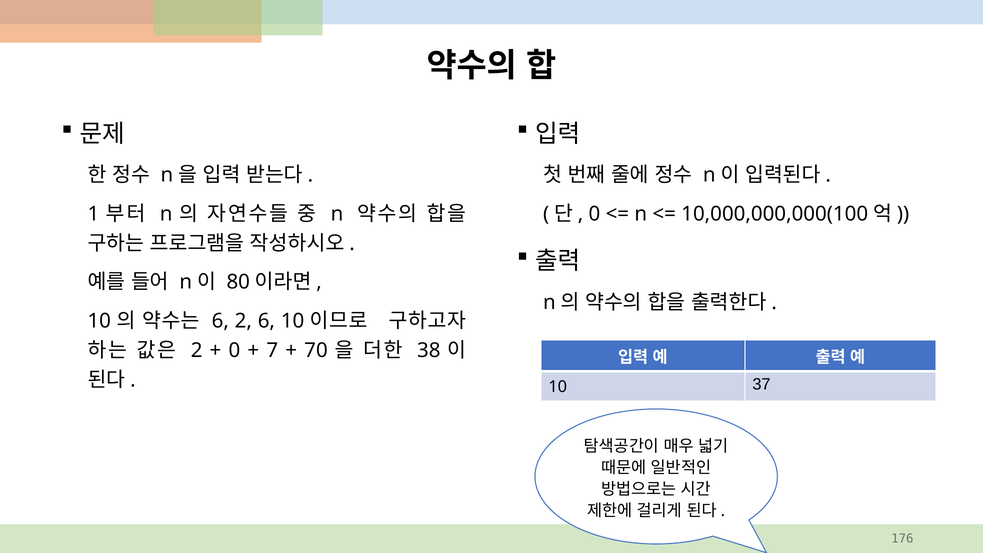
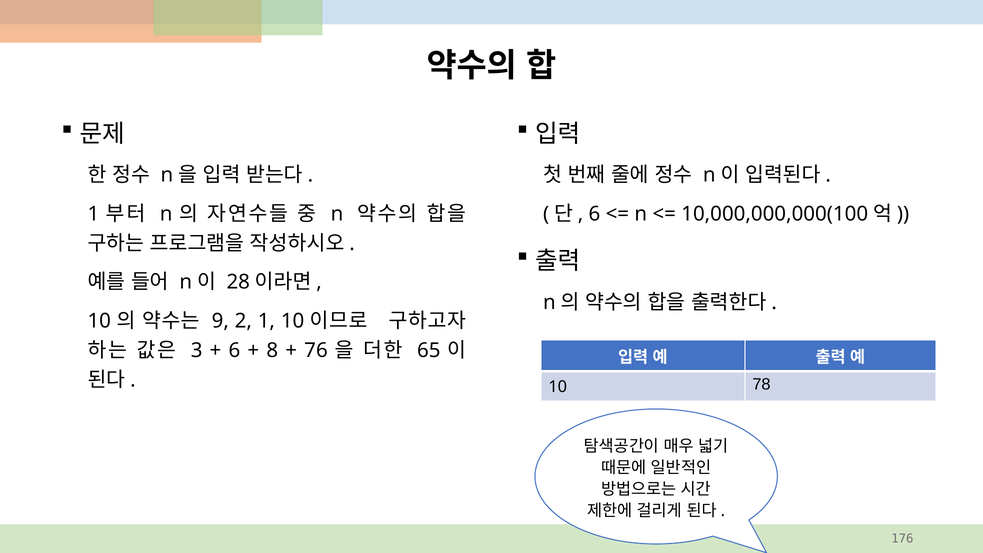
0 at (594, 214): 0 -> 6
80: 80 -> 28
6 at (220, 321): 6 -> 9
2 6: 6 -> 1
2 at (197, 350): 2 -> 3
0 at (234, 350): 0 -> 6
7: 7 -> 8
70: 70 -> 76
38: 38 -> 65
37: 37 -> 78
